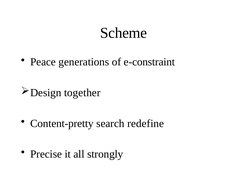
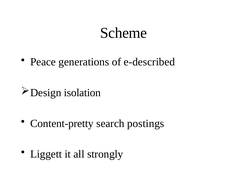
e-constraint: e-constraint -> e-described
together: together -> isolation
redefine: redefine -> postings
Precise: Precise -> Liggett
